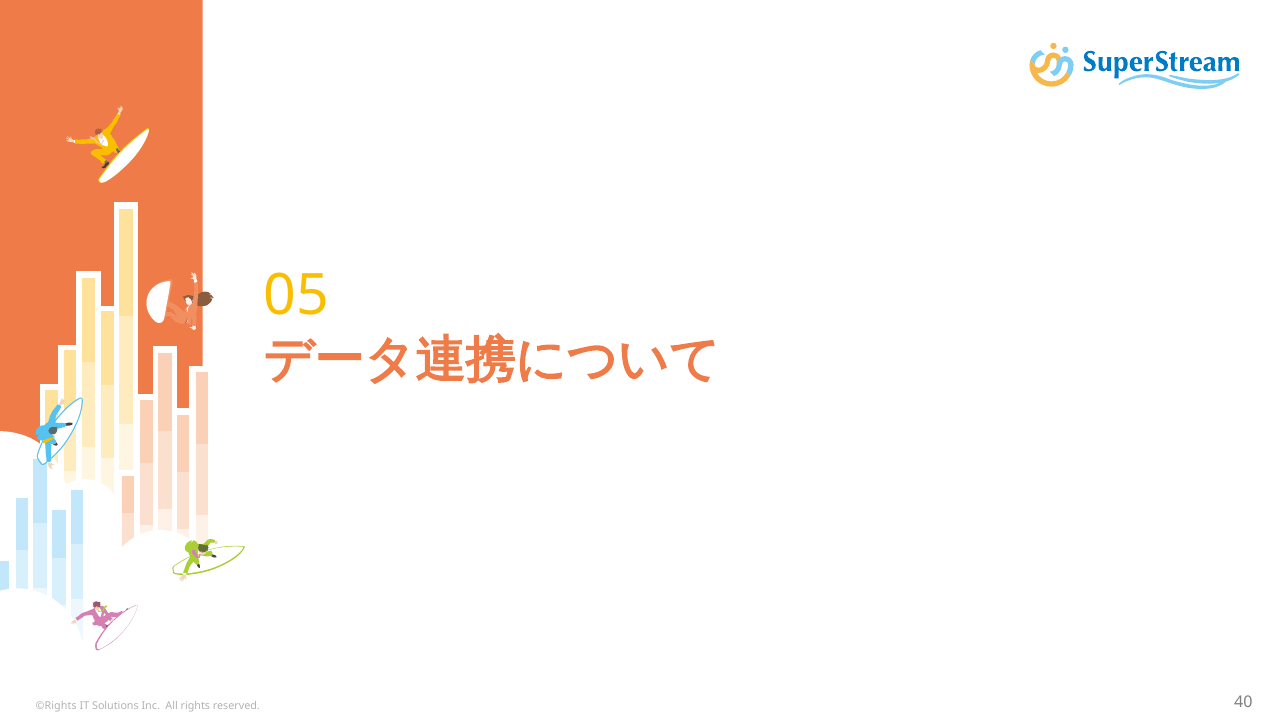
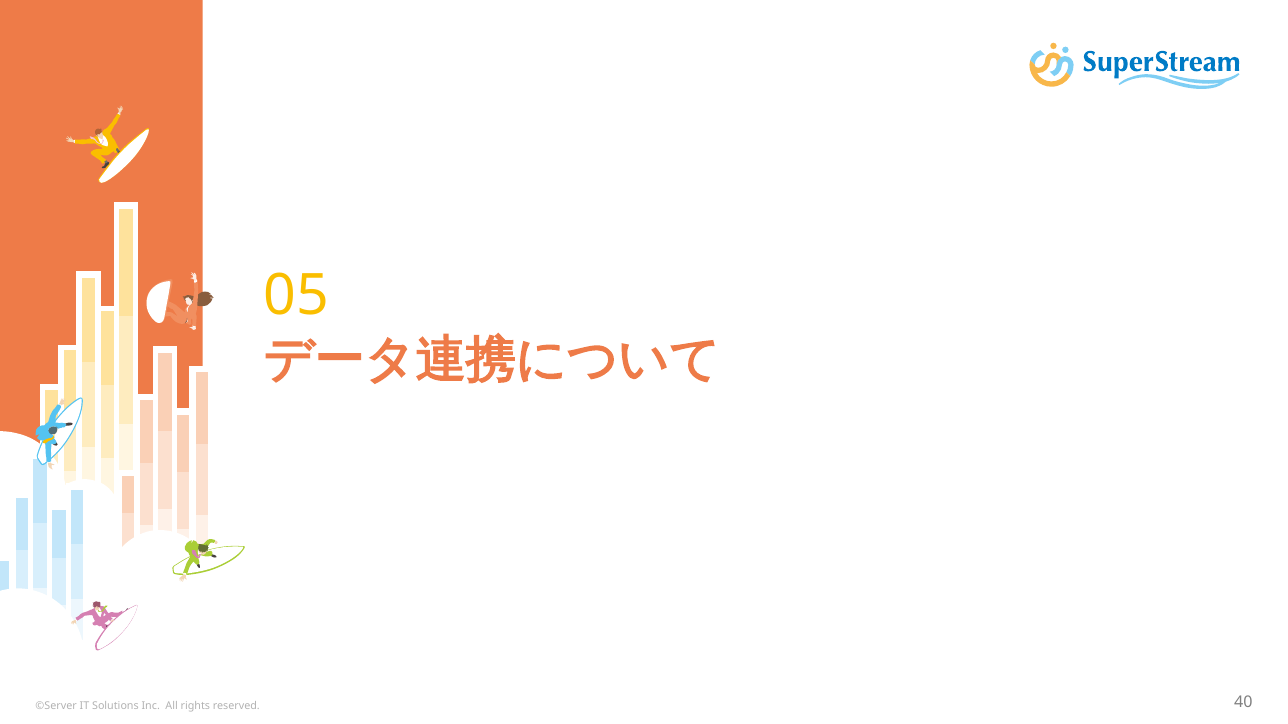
©Rights: ©Rights -> ©Server
